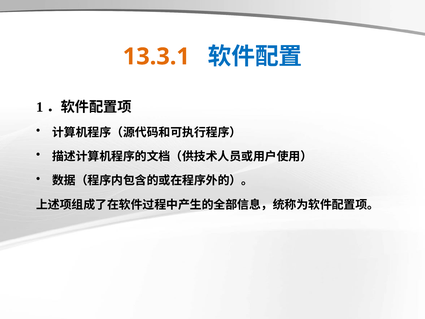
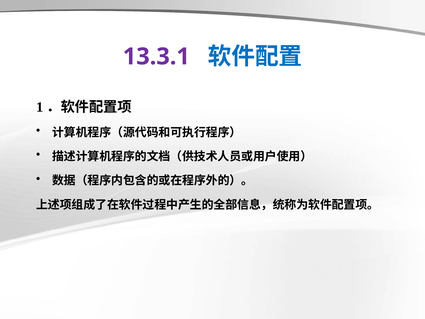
13.3.1 colour: orange -> purple
